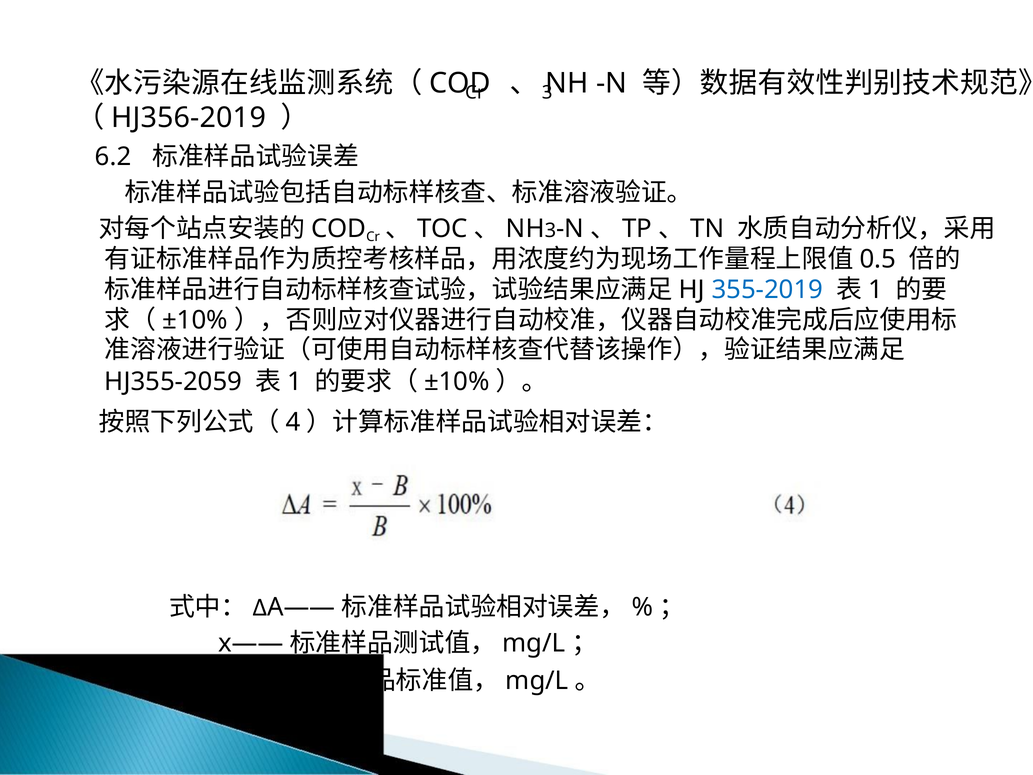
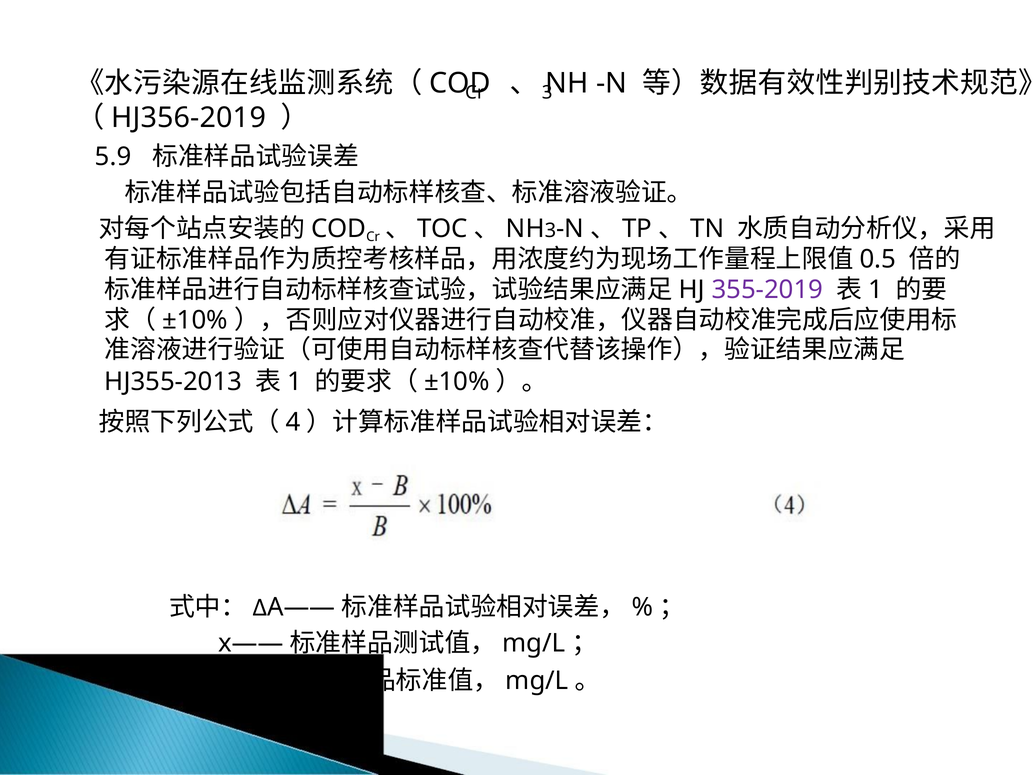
6.2: 6.2 -> 5.9
355-2019 colour: blue -> purple
HJ355-2059: HJ355-2059 -> HJ355-2013
